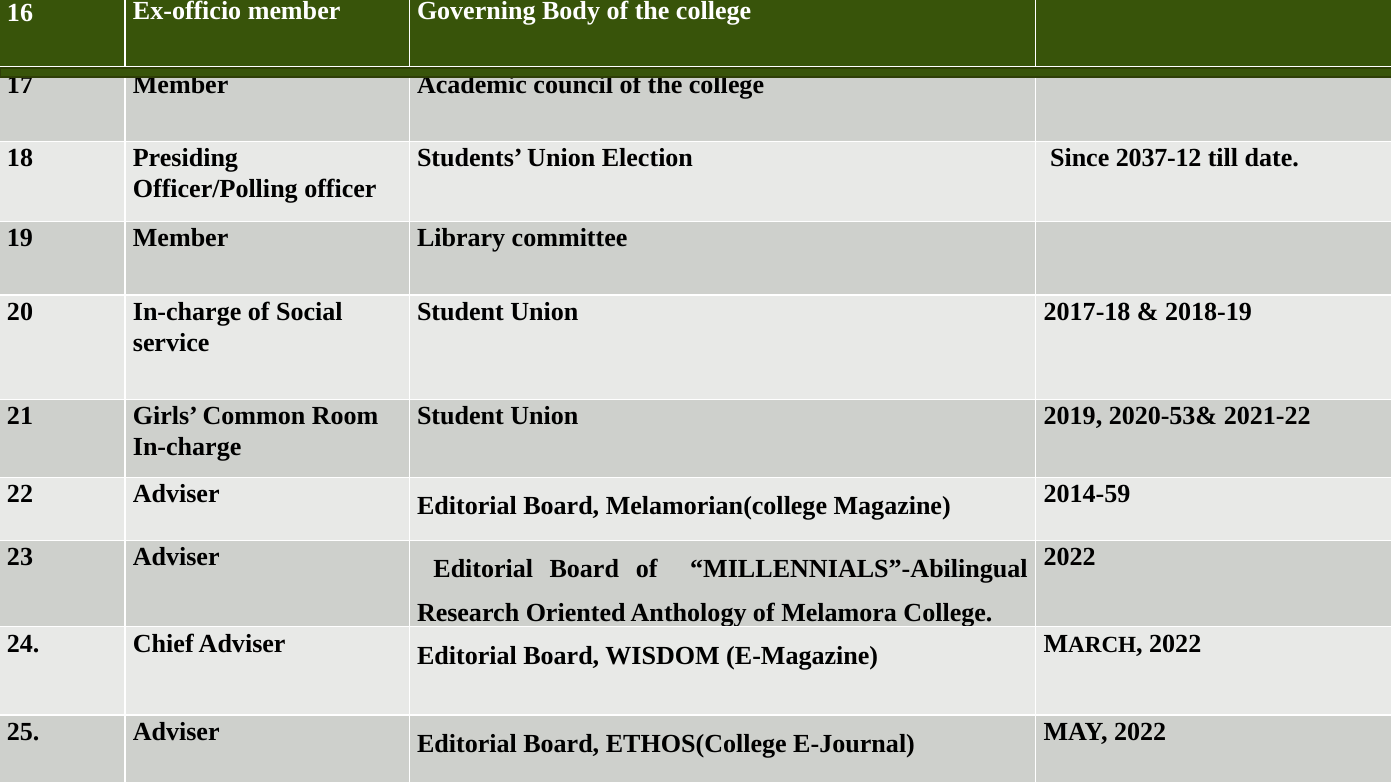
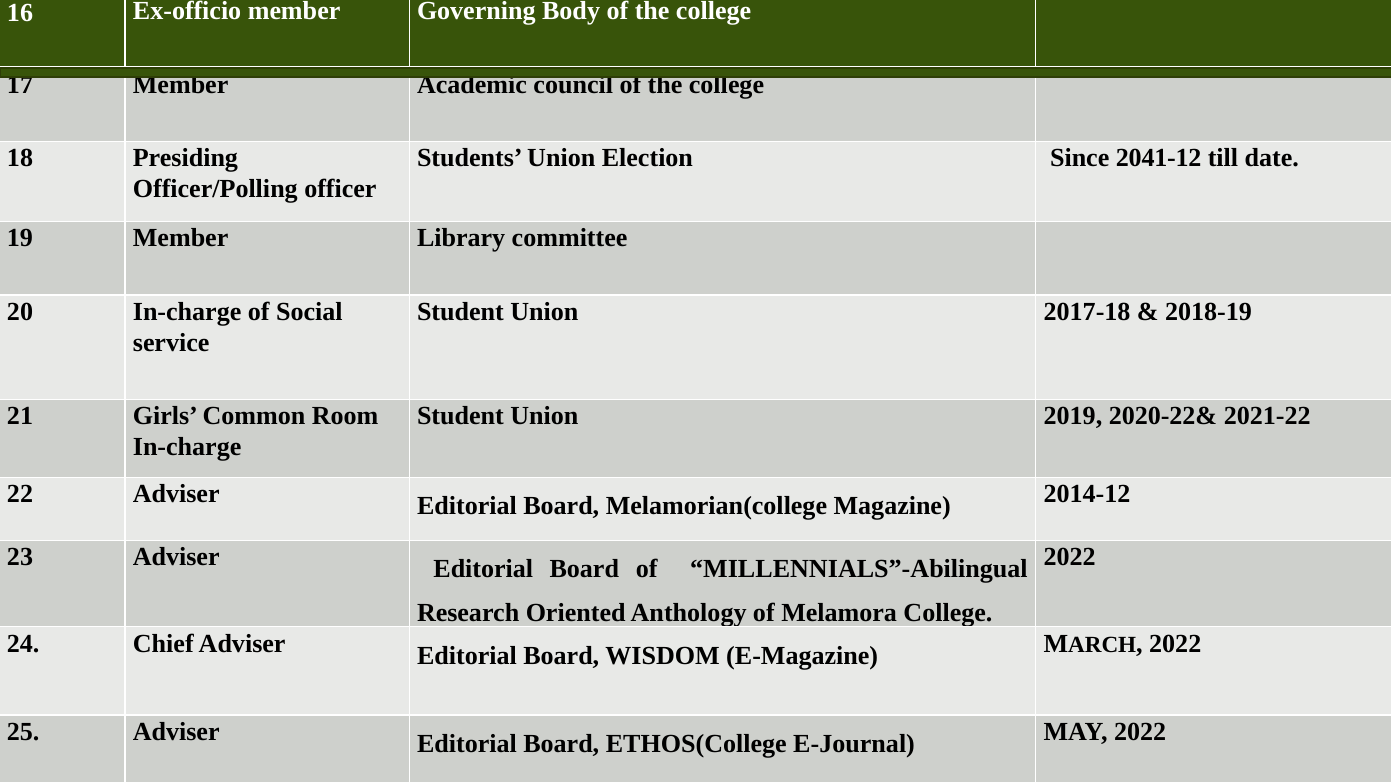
2037-12: 2037-12 -> 2041-12
2020-53&: 2020-53& -> 2020-22&
2014-59: 2014-59 -> 2014-12
